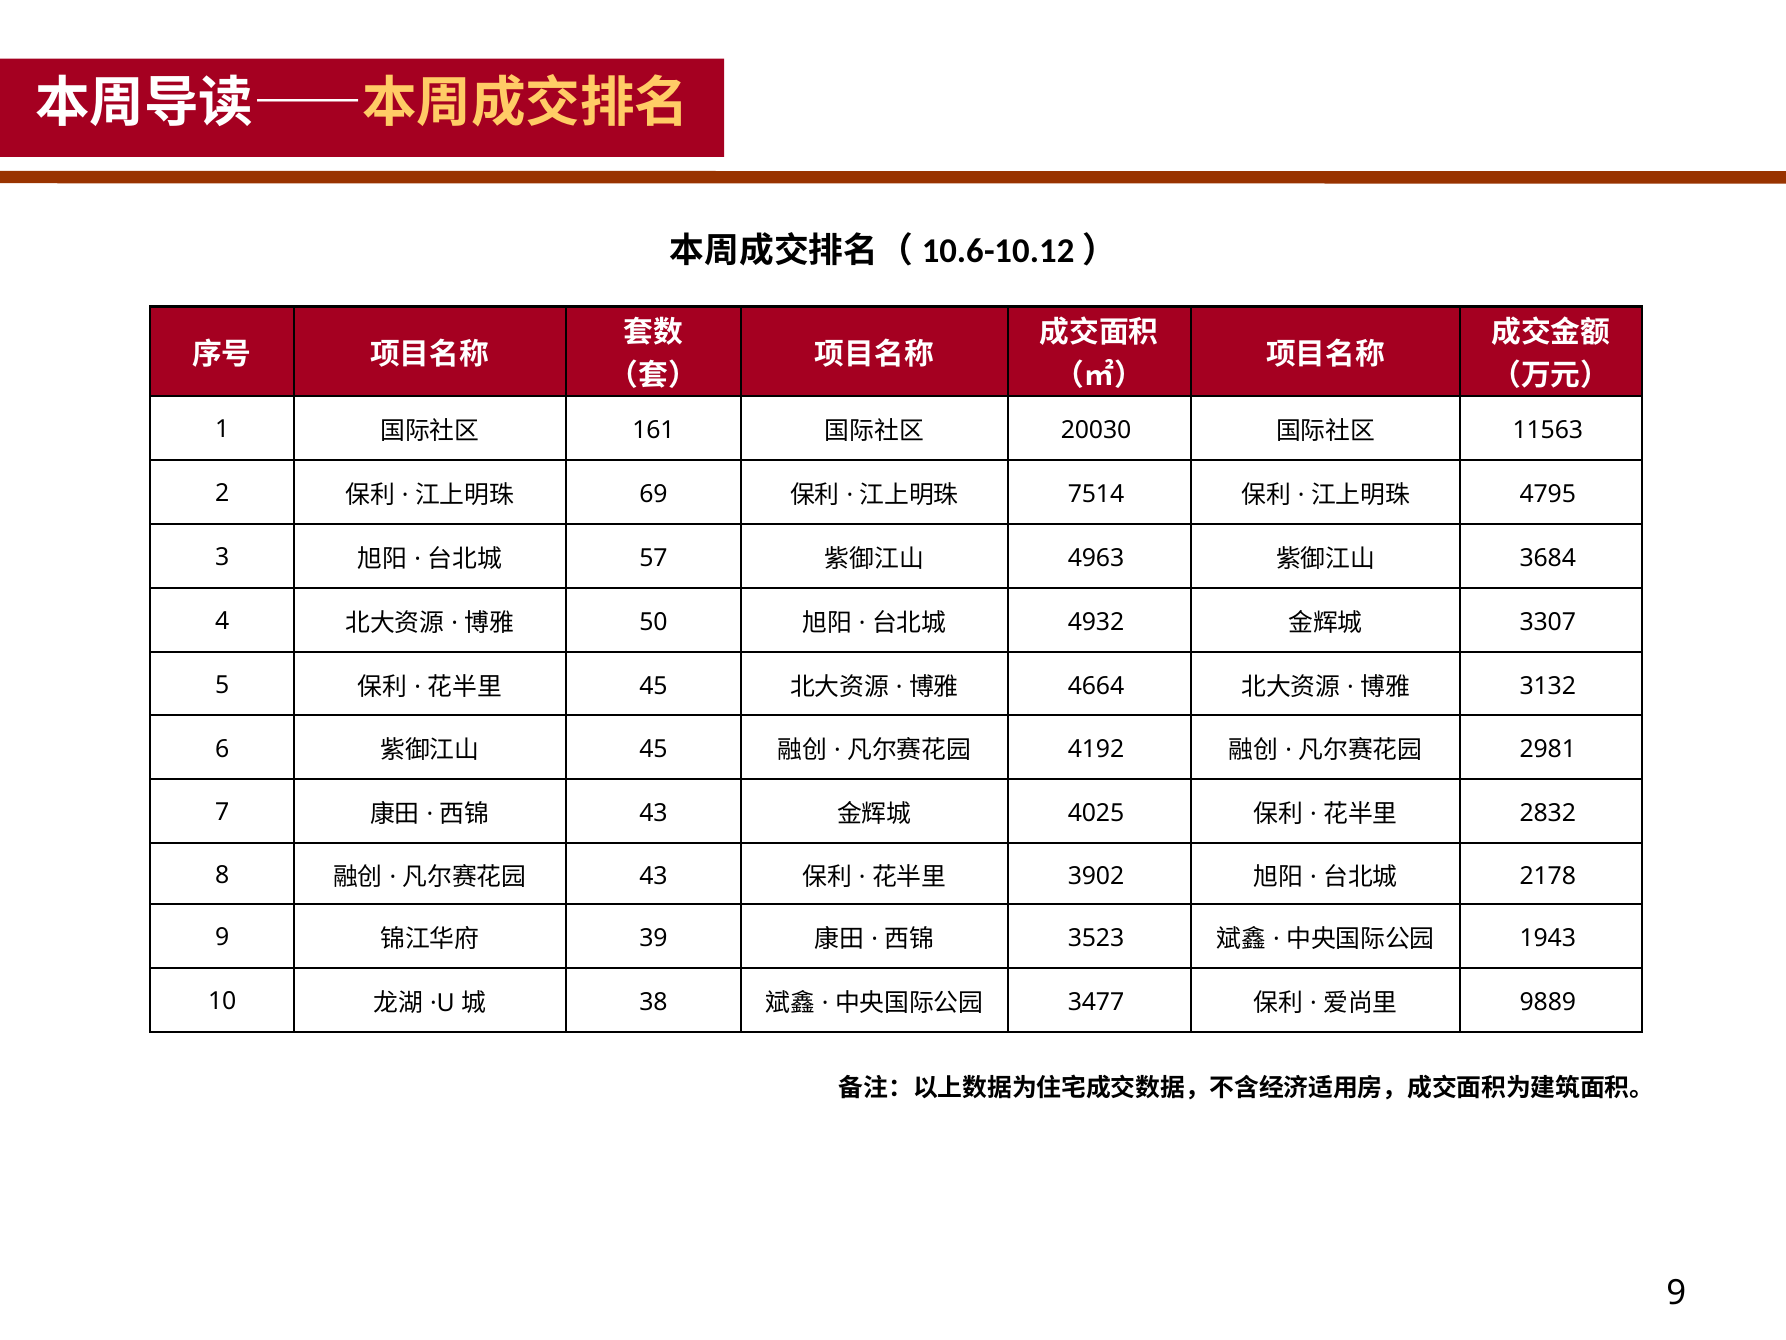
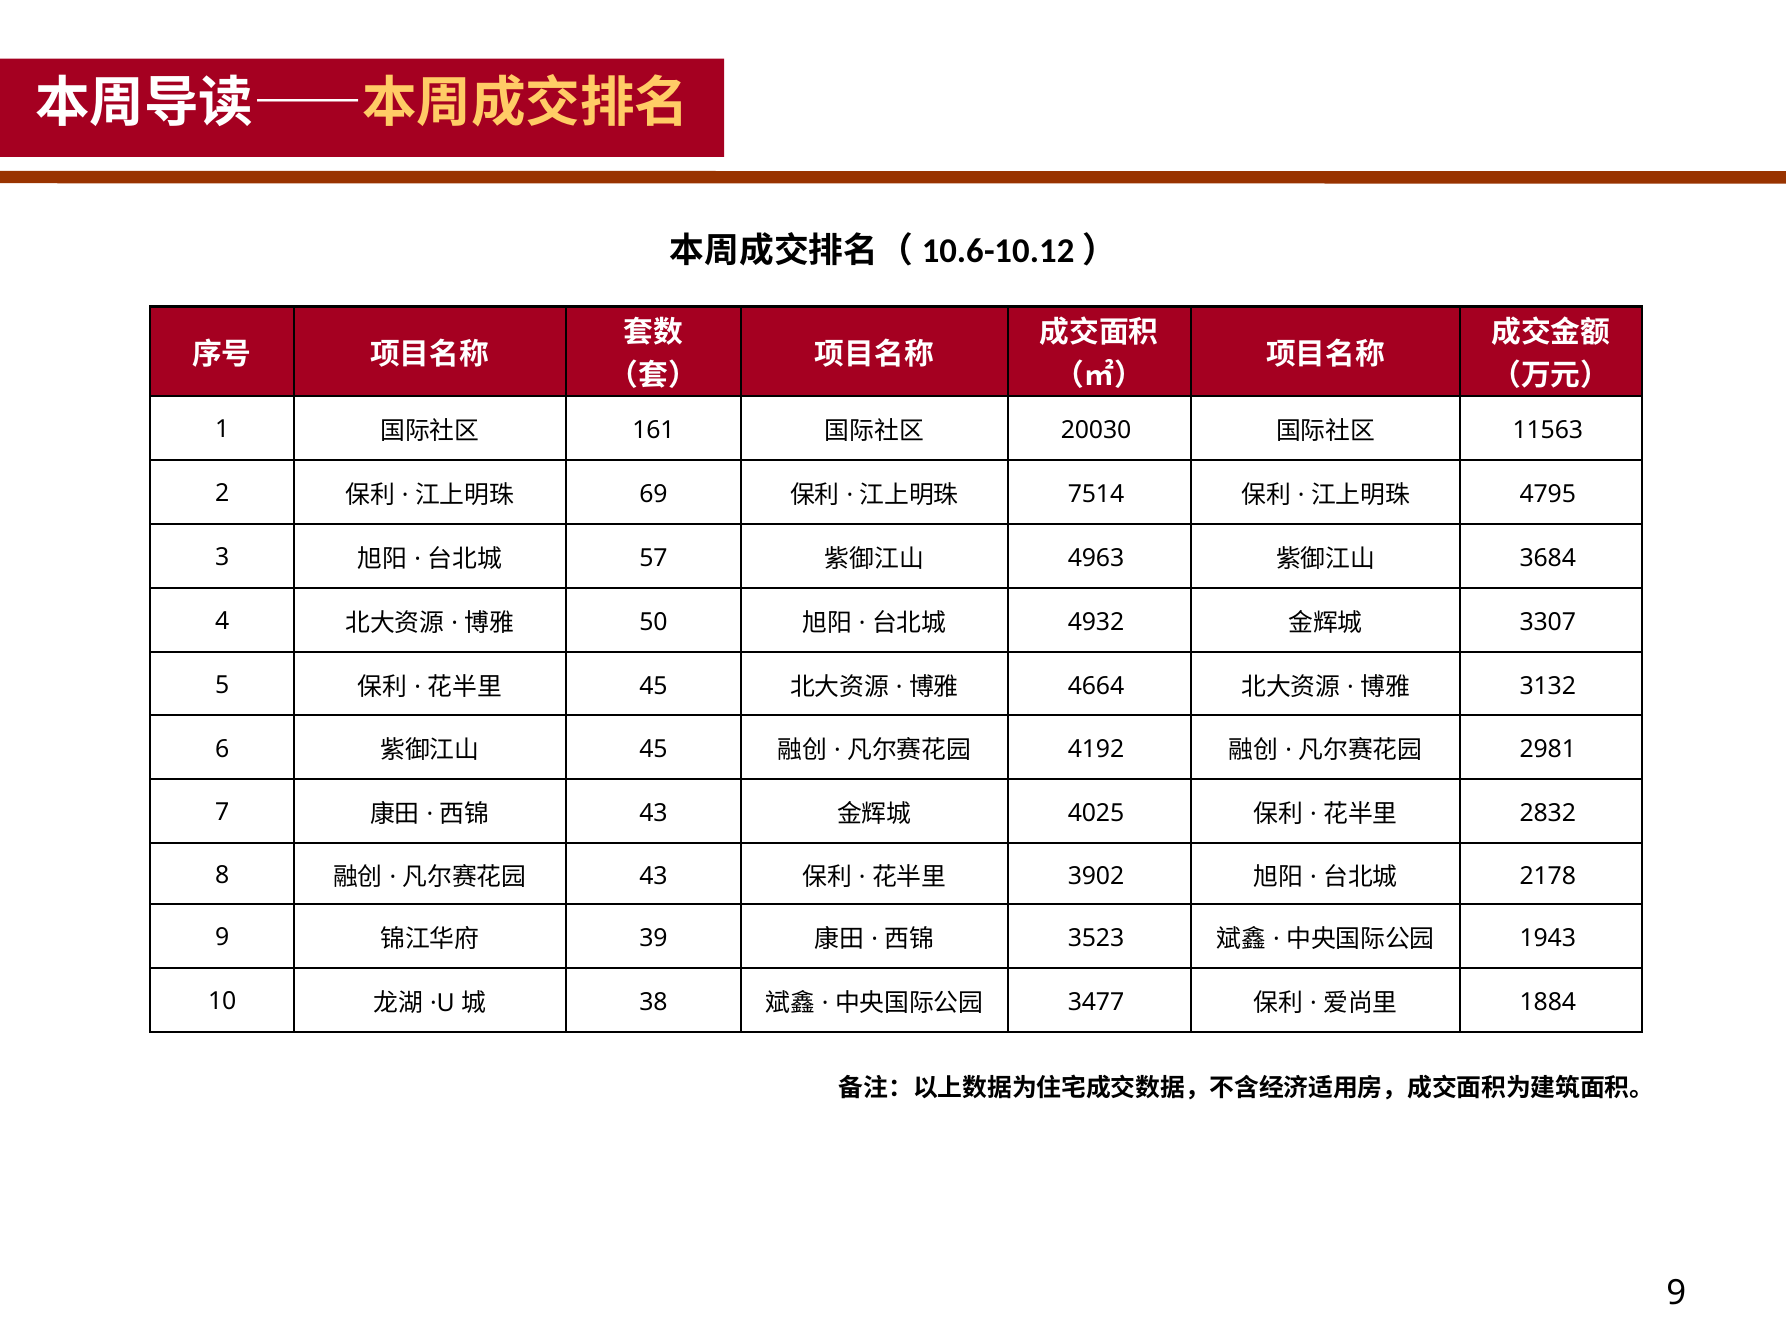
9889: 9889 -> 1884
